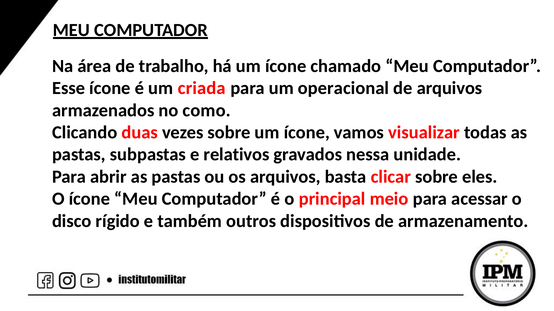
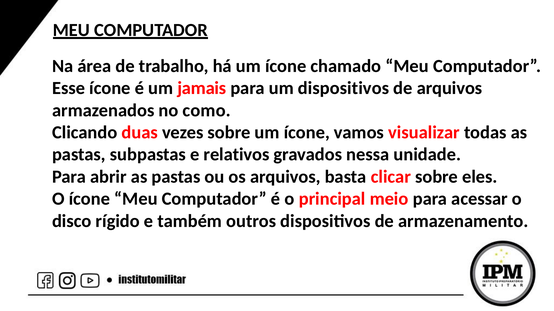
criada: criada -> jamais
um operacional: operacional -> dispositivos
